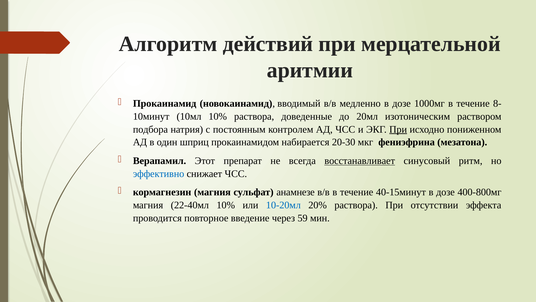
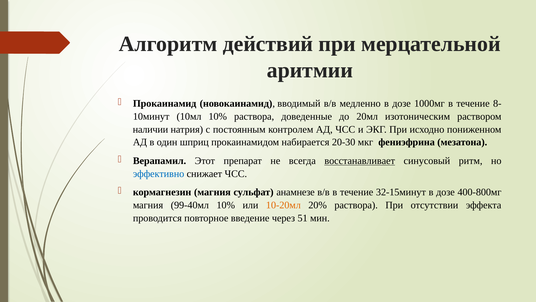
подбора: подбора -> наличии
При at (398, 129) underline: present -> none
40-15минут: 40-15минут -> 32-15минут
22-40мл: 22-40мл -> 99-40мл
10-20мл colour: blue -> orange
59: 59 -> 51
